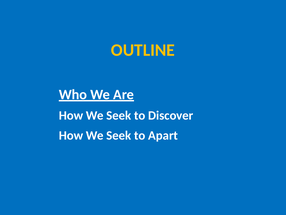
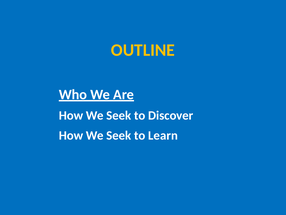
Apart: Apart -> Learn
